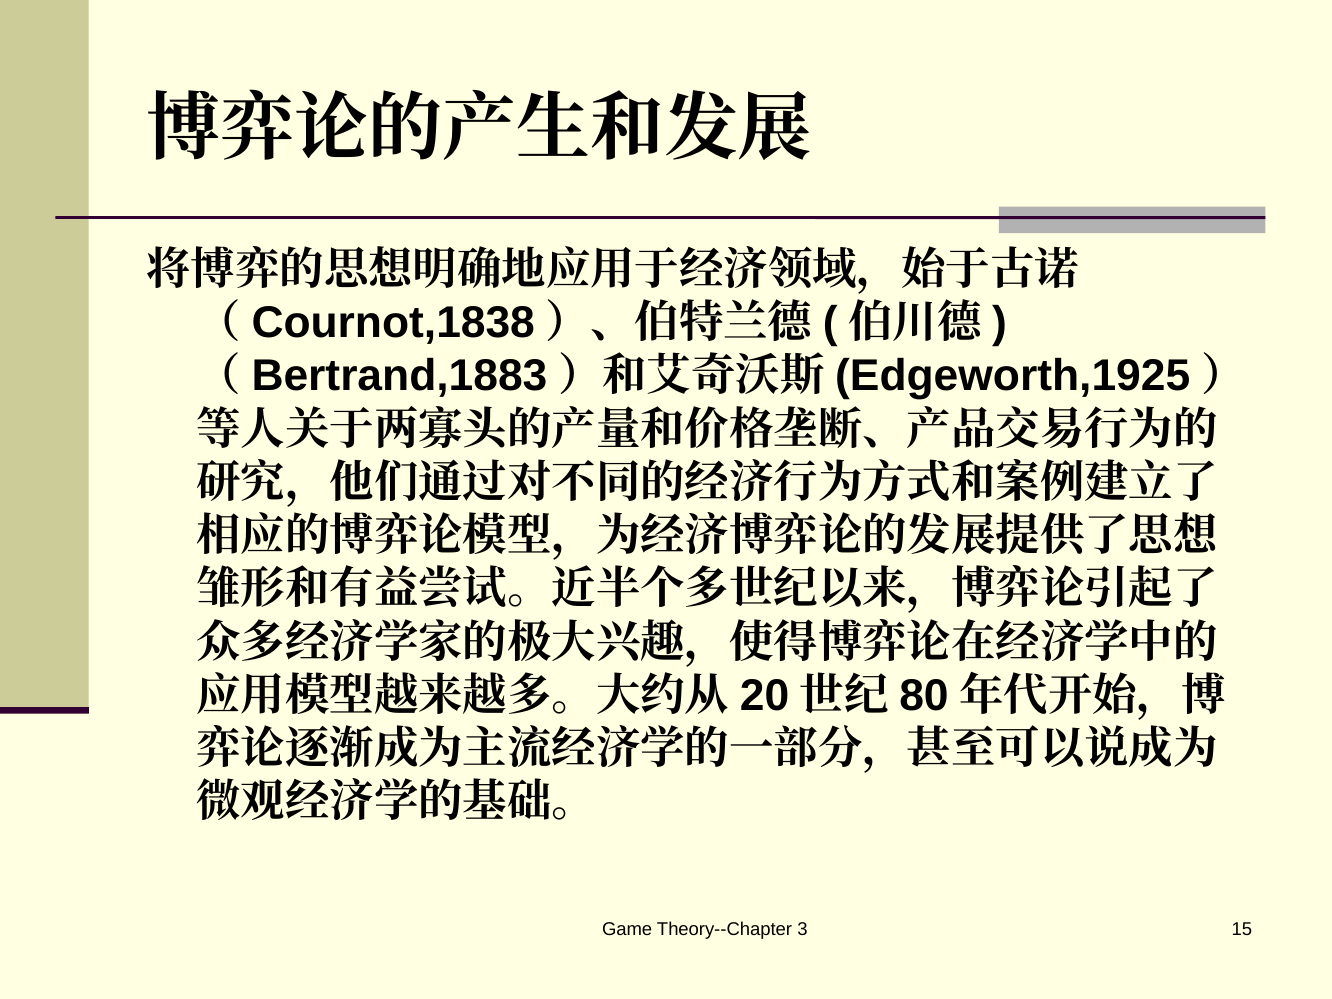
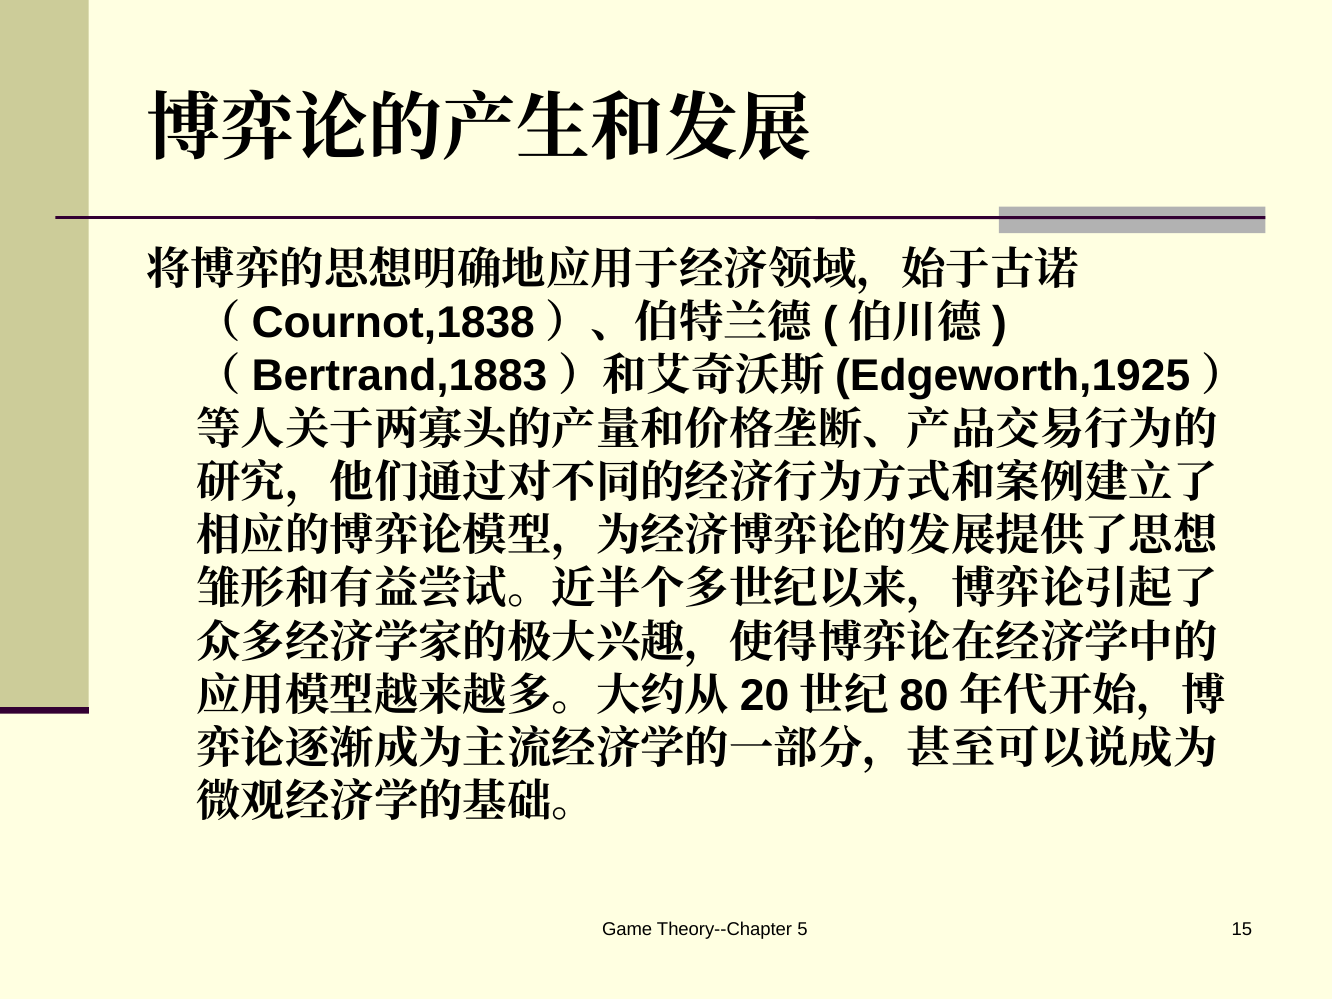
3: 3 -> 5
